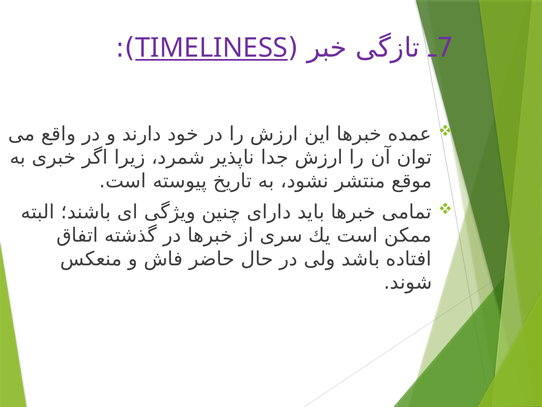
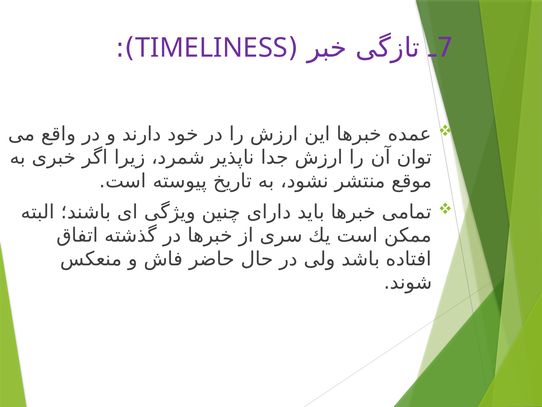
TIMELINESS underline: present -> none
